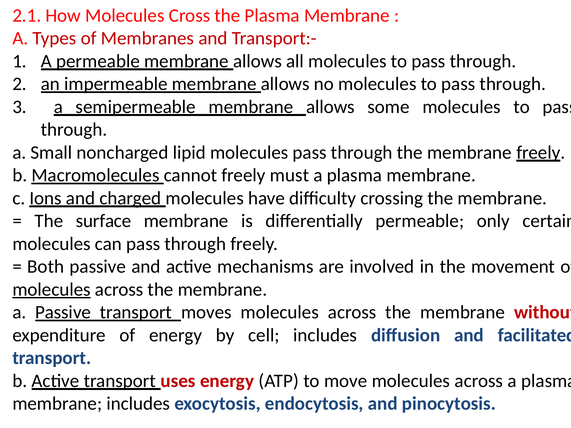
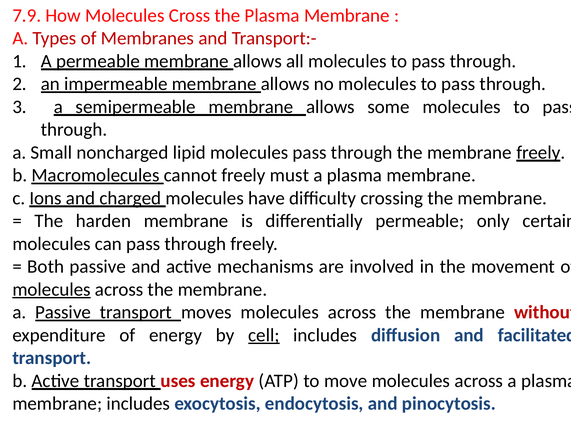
2.1: 2.1 -> 7.9
surface: surface -> harden
cell underline: none -> present
